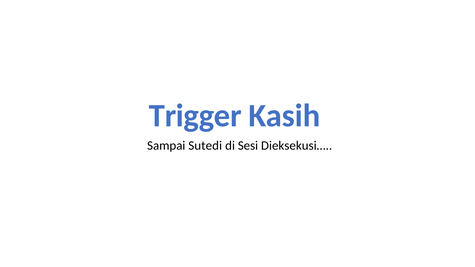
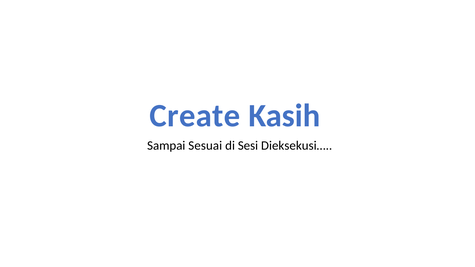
Trigger: Trigger -> Create
Sutedi: Sutedi -> Sesuai
